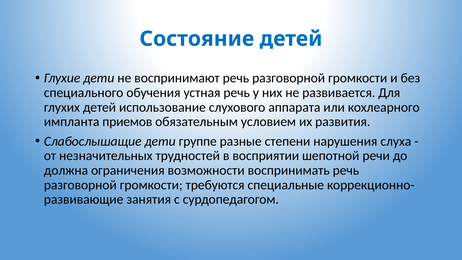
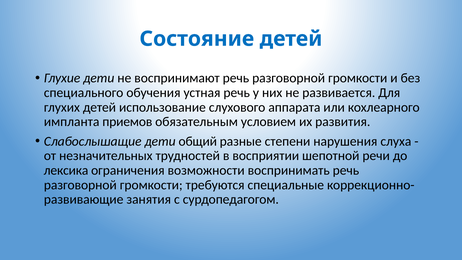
группе: группе -> общий
должна: должна -> лексика
